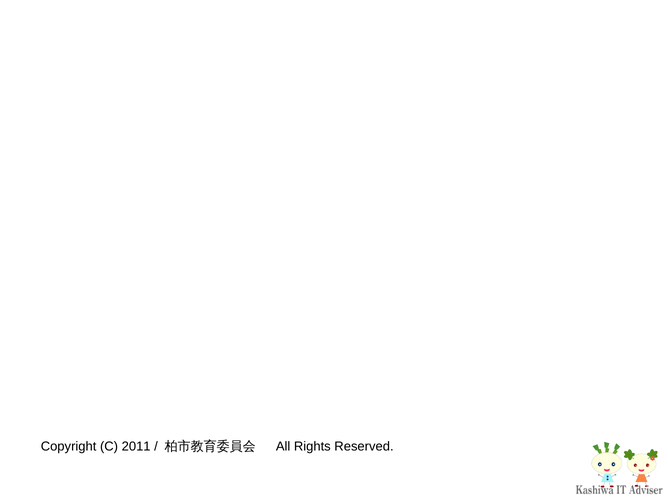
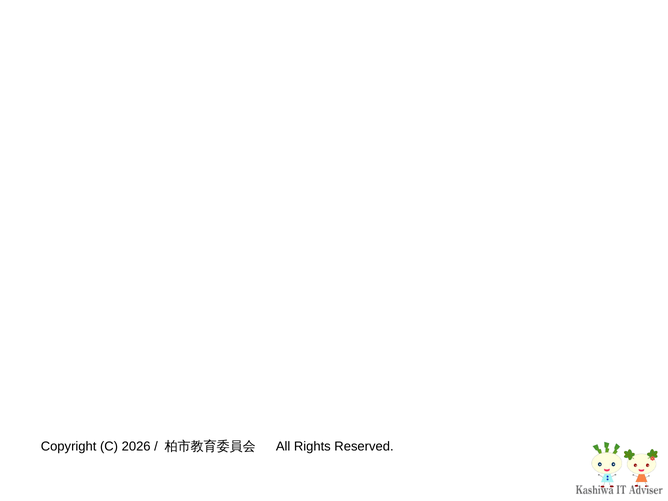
2011: 2011 -> 2026
